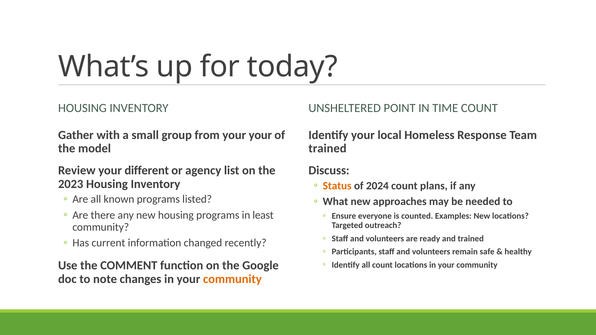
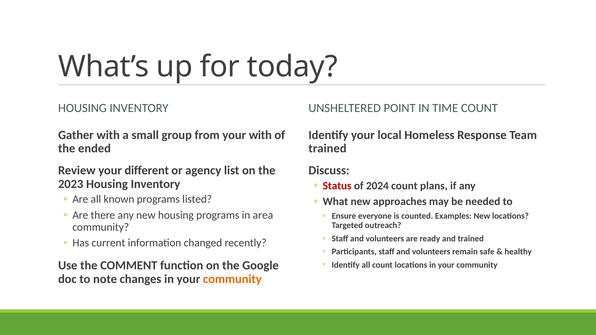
your your: your -> with
model: model -> ended
Status colour: orange -> red
least: least -> area
